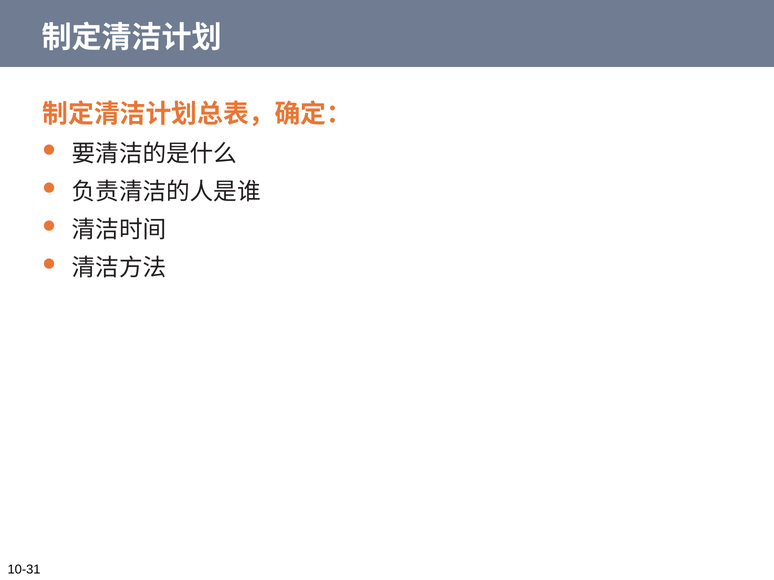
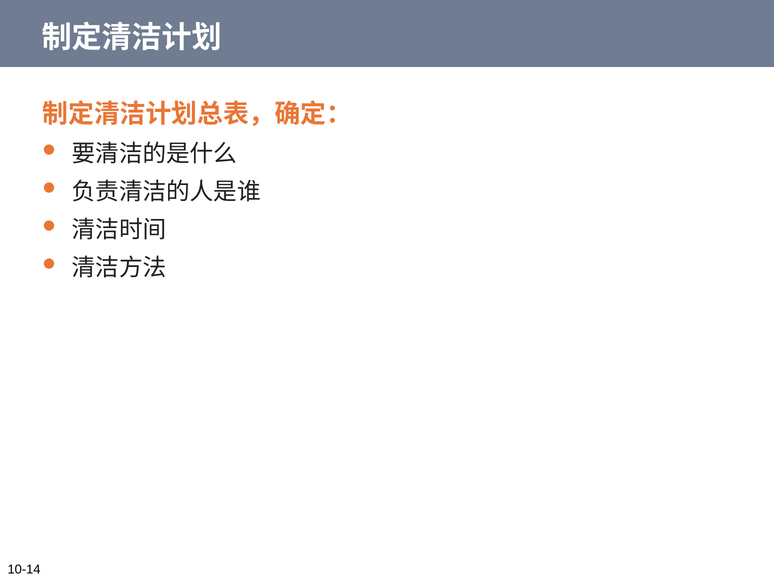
10-31: 10-31 -> 10-14
